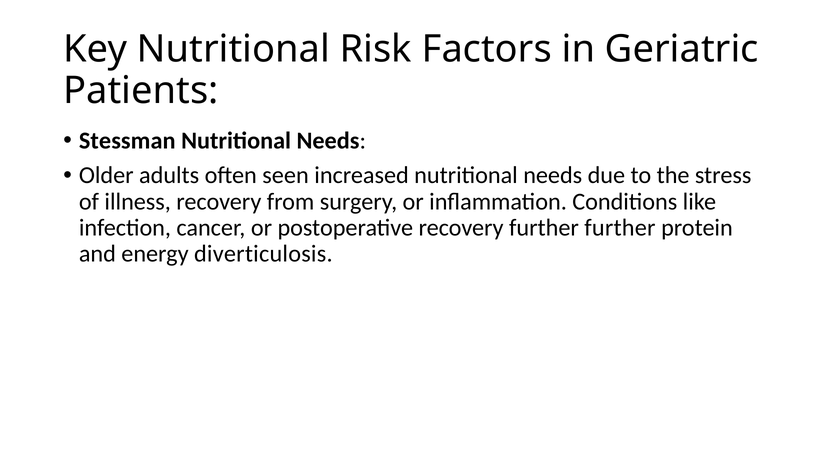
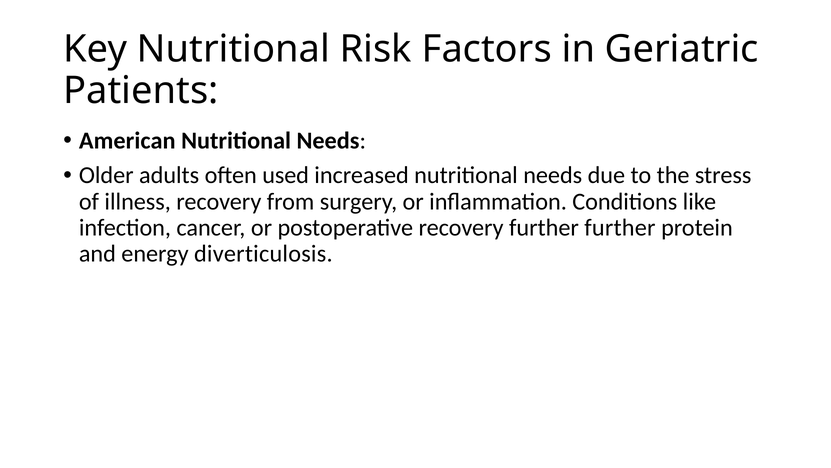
Stessman: Stessman -> American
seen: seen -> used
